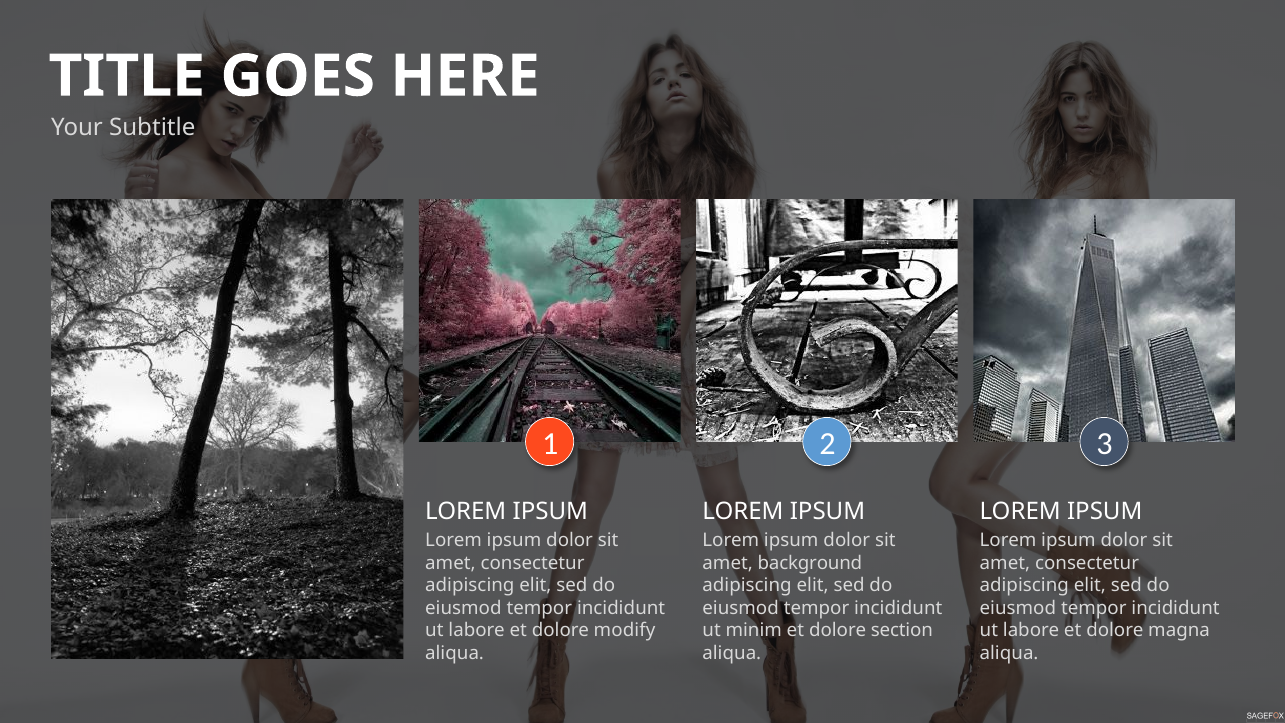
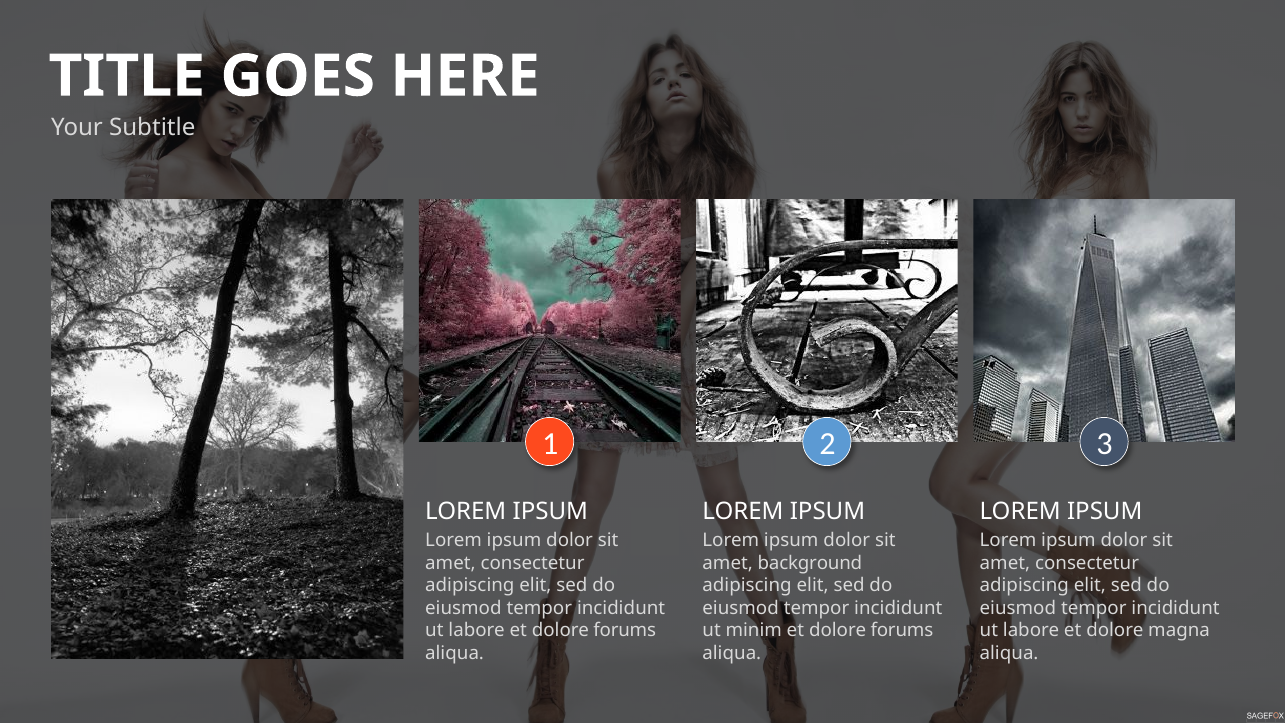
labore et dolore modify: modify -> forums
section at (902, 631): section -> forums
